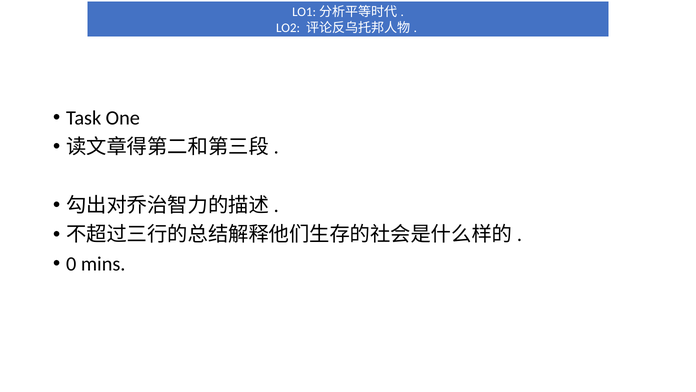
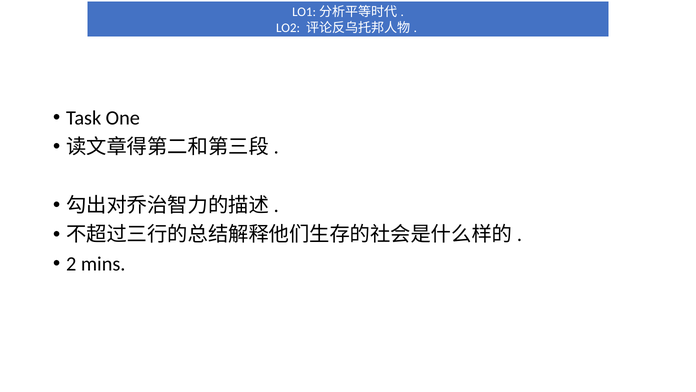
0: 0 -> 2
